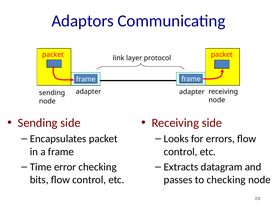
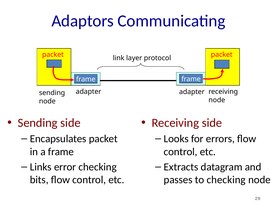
Time: Time -> Links
